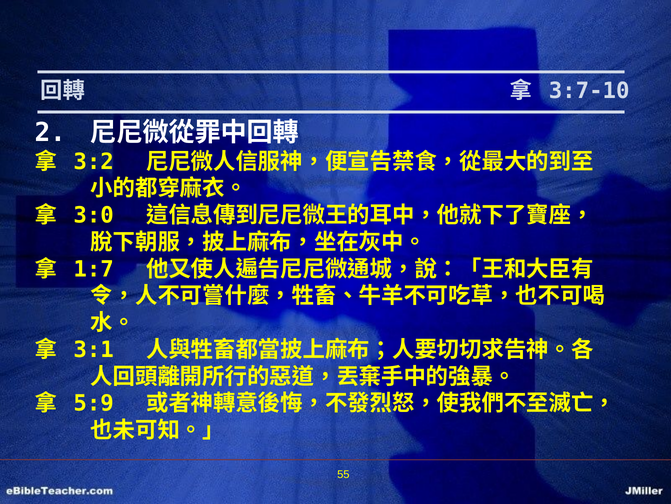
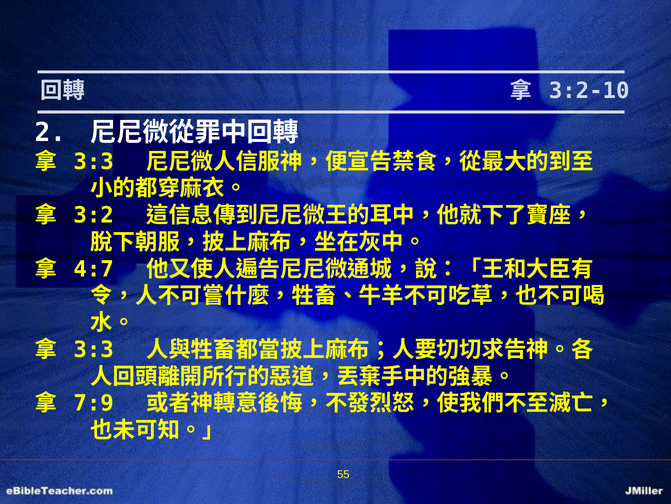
3:7-10: 3:7-10 -> 3:2-10
3:2 at (94, 161): 3:2 -> 3:3
3:0: 3:0 -> 3:2
1:7: 1:7 -> 4:7
3:1 at (94, 349): 3:1 -> 3:3
5:9: 5:9 -> 7:9
